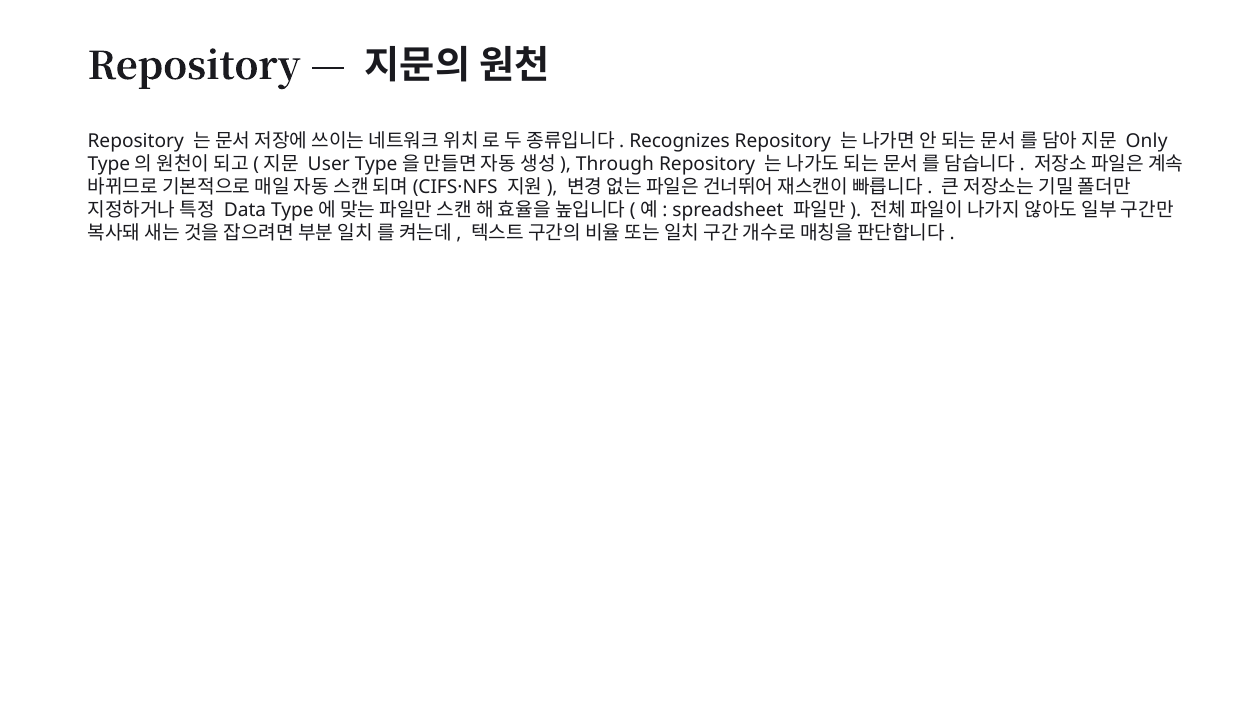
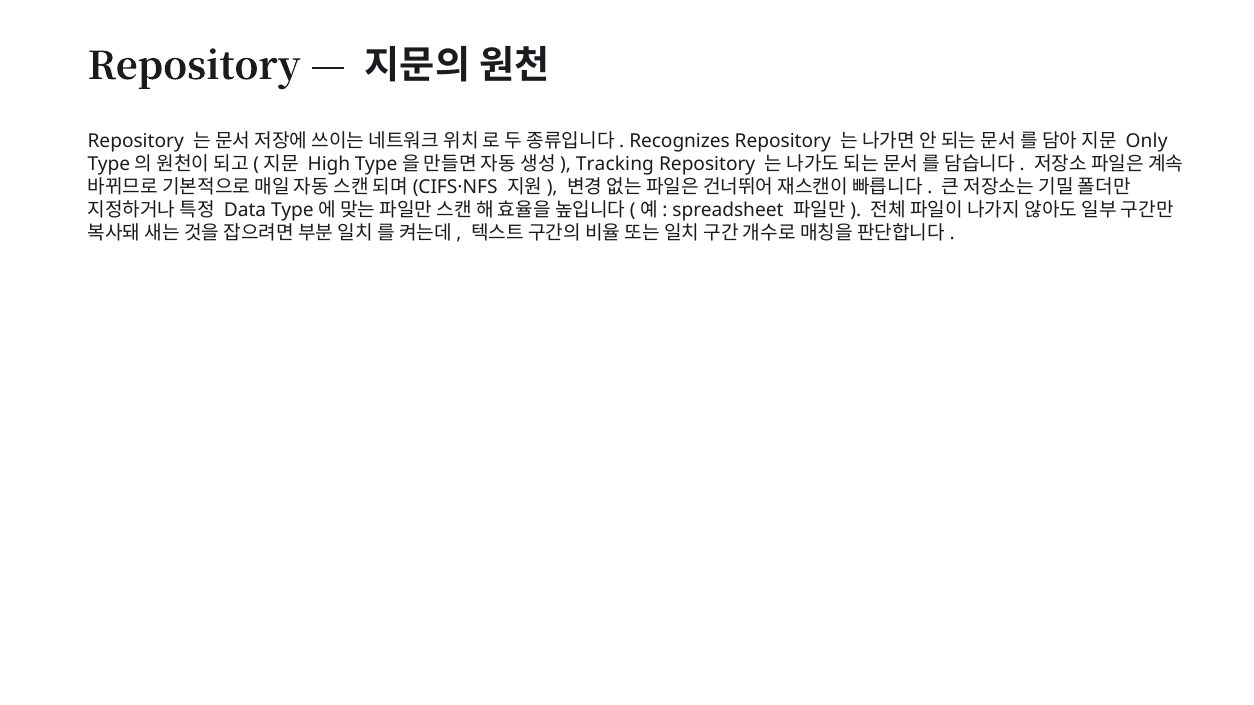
User: User -> High
Through: Through -> Tracking
